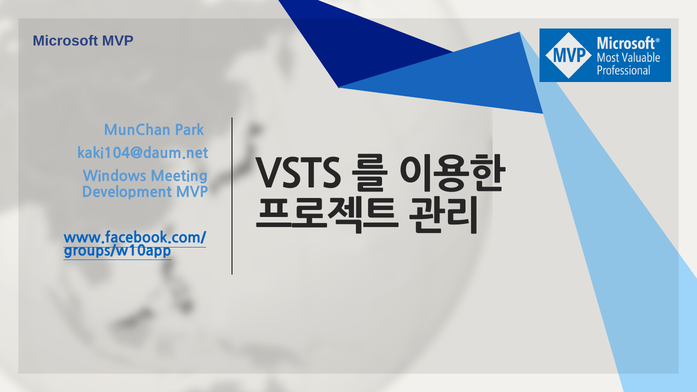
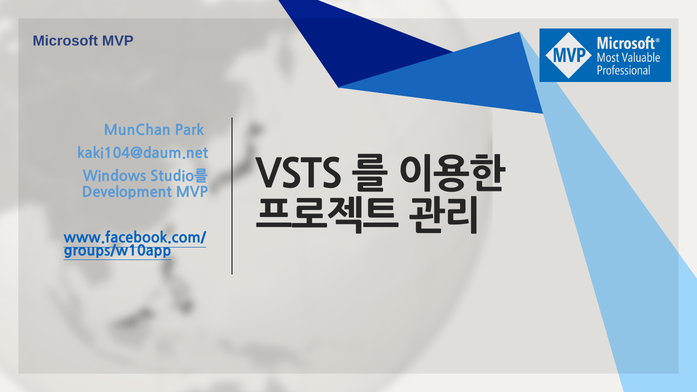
Meeting: Meeting -> Studio를
